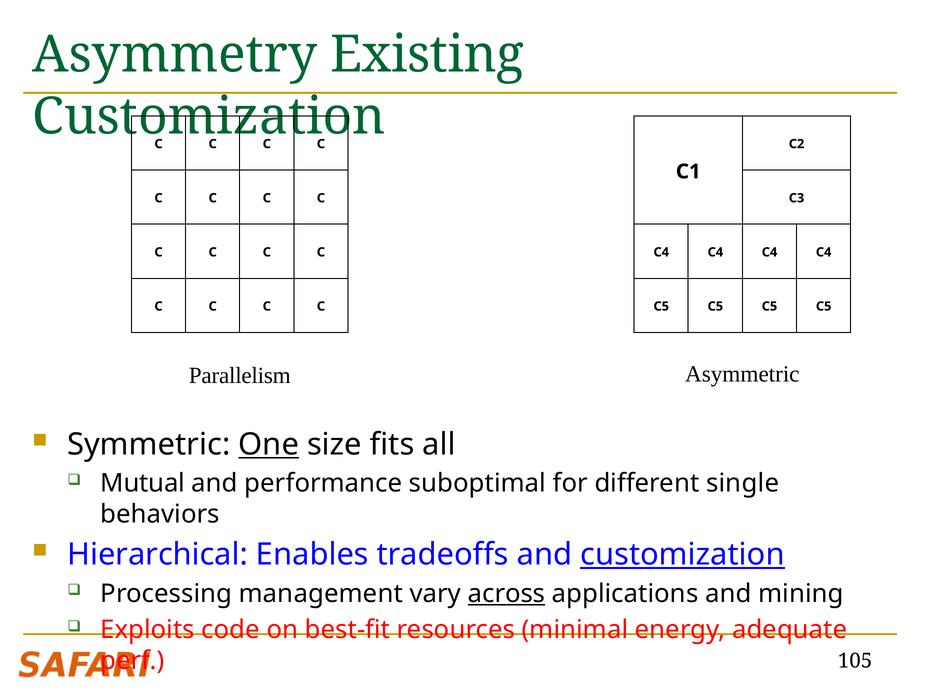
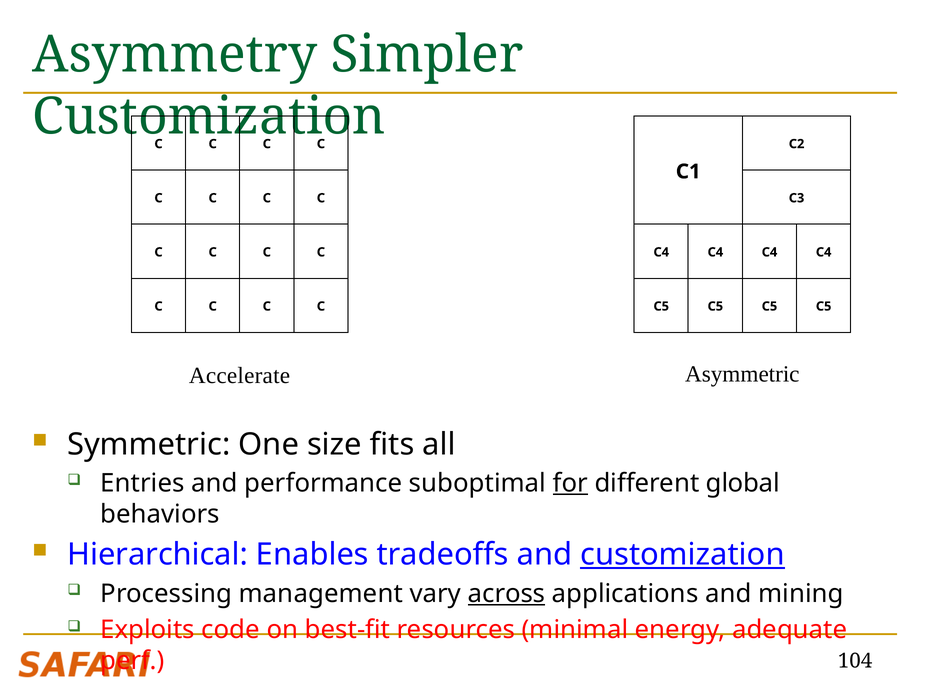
Existing: Existing -> Simpler
Parallelism: Parallelism -> Accelerate
One underline: present -> none
Mutual: Mutual -> Entries
for underline: none -> present
single: single -> global
105: 105 -> 104
